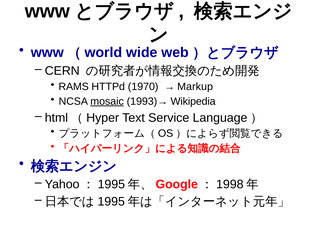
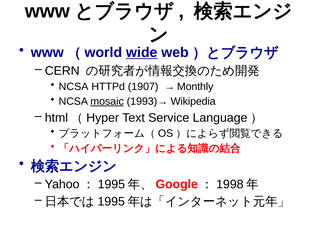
wide underline: none -> present
RAMS at (74, 86): RAMS -> NCSA
1970: 1970 -> 1907
Markup: Markup -> Monthly
